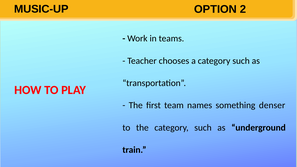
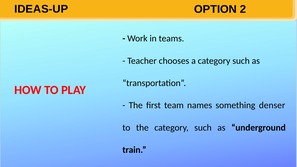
MUSIC-UP: MUSIC-UP -> IDEAS-UP
